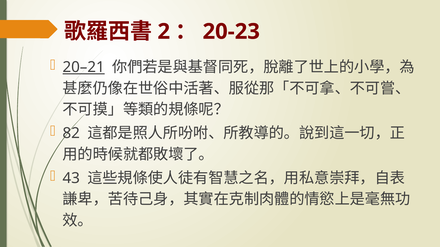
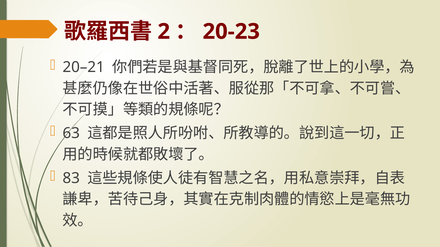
20–21 underline: present -> none
82: 82 -> 63
43: 43 -> 83
